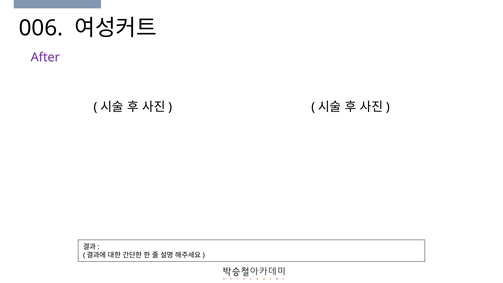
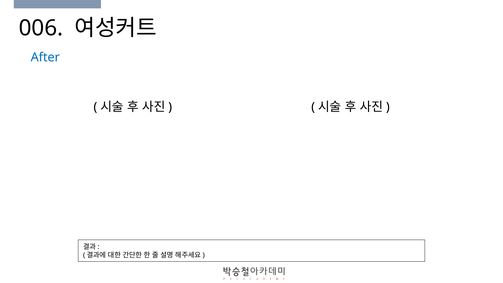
After colour: purple -> blue
